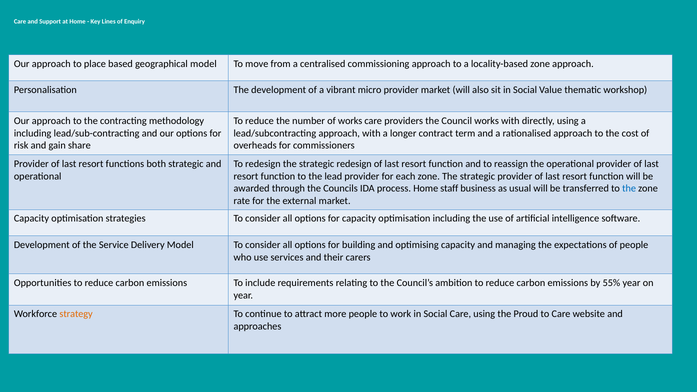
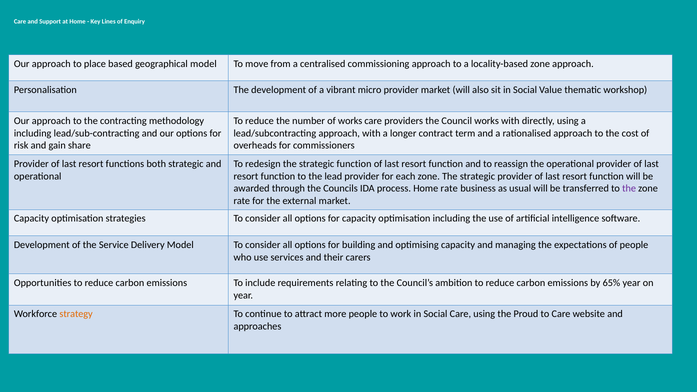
strategic redesign: redesign -> function
Home staff: staff -> rate
the at (629, 189) colour: blue -> purple
55%: 55% -> 65%
